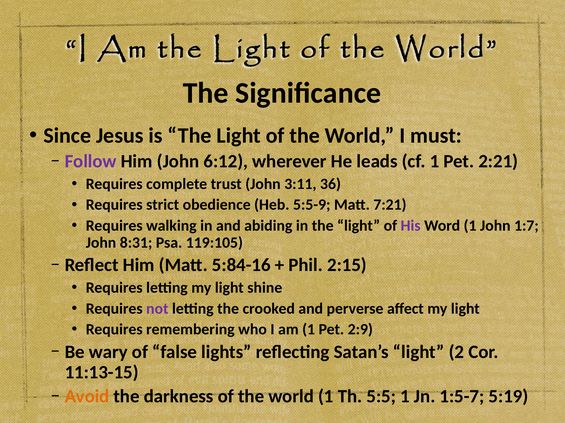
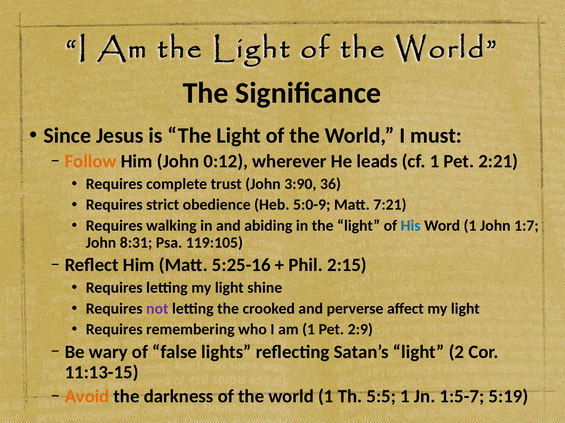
Follow colour: purple -> orange
6:12: 6:12 -> 0:12
3:11: 3:11 -> 3:90
5:5-9: 5:5-9 -> 5:0-9
His colour: purple -> blue
5:84-16: 5:84-16 -> 5:25-16
